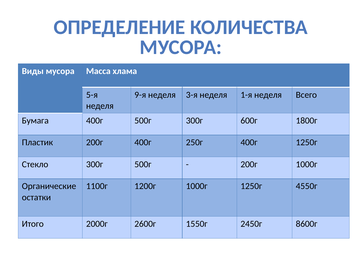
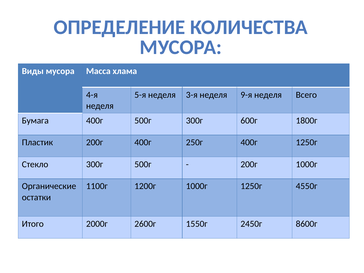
5-я: 5-я -> 4-я
9-я: 9-я -> 5-я
1-я: 1-я -> 9-я
